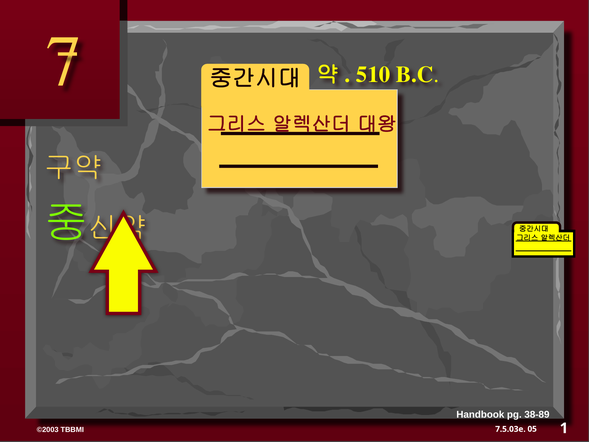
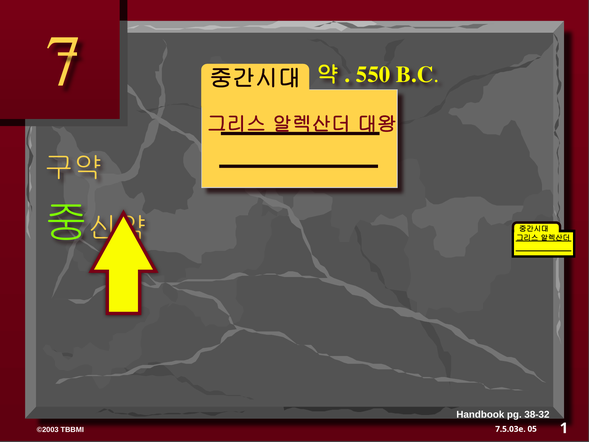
510: 510 -> 550
38-89: 38-89 -> 38-32
